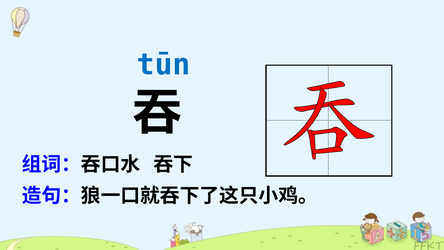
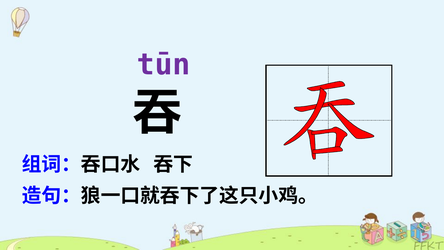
tūn colour: blue -> purple
